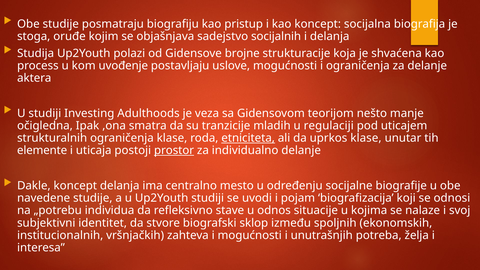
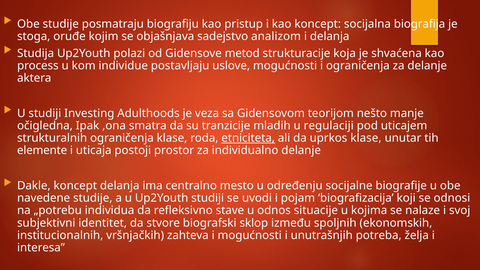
socijalnih: socijalnih -> analizom
brojne: brojne -> metod
uvođenje: uvođenje -> individue
prostor underline: present -> none
